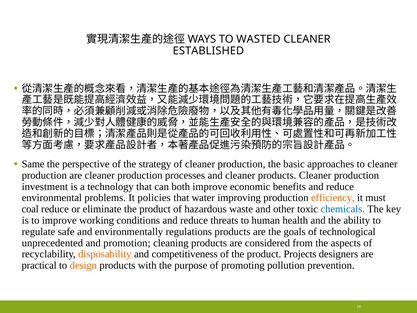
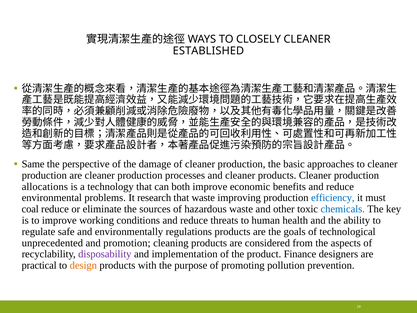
WASTED: WASTED -> CLOSELY
strategy: strategy -> damage
investment: investment -> allocations
policies: policies -> research
that water: water -> waste
efficiency colour: orange -> blue
eliminate the product: product -> sources
disposability colour: orange -> purple
competitiveness: competitiveness -> implementation
Projects: Projects -> Finance
